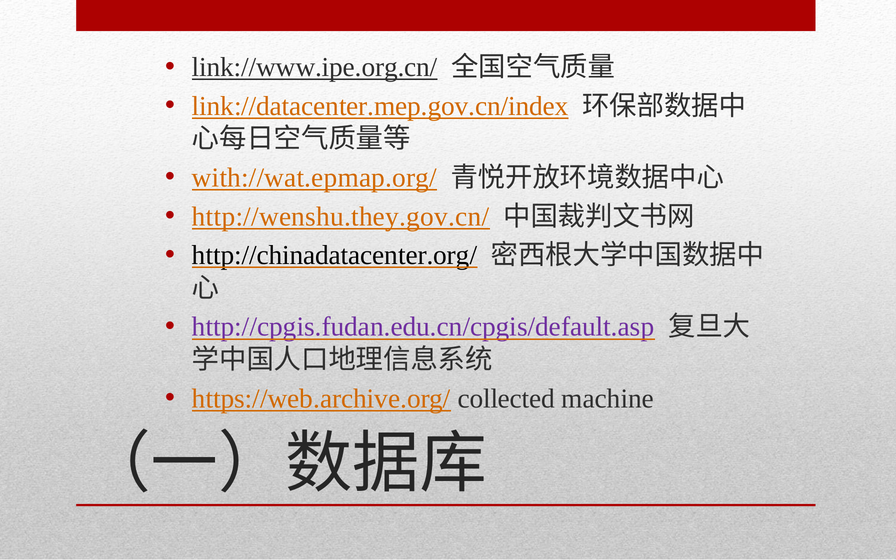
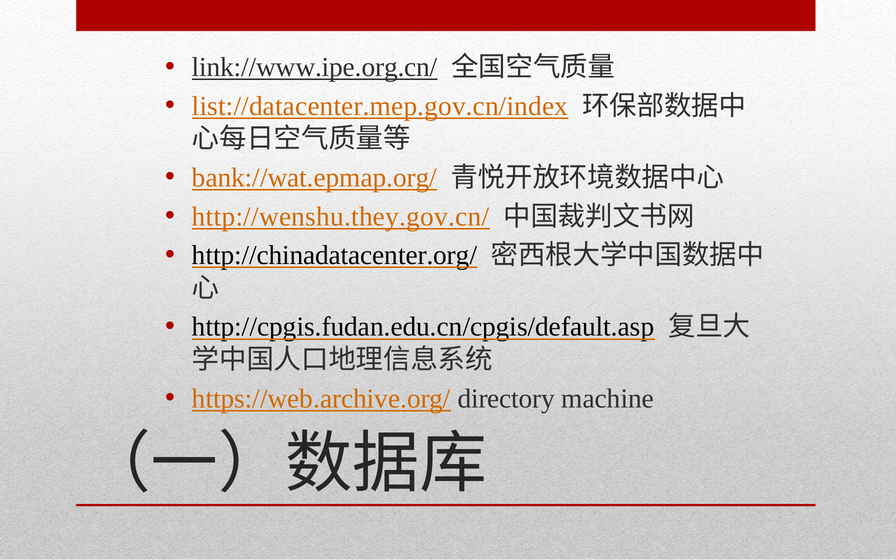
link://datacenter.mep.gov.cn/index: link://datacenter.mep.gov.cn/index -> list://datacenter.mep.gov.cn/index
with://wat.epmap.org/: with://wat.epmap.org/ -> bank://wat.epmap.org/
http://cpgis.fudan.edu.cn/cpgis/default.asp colour: purple -> black
collected: collected -> directory
